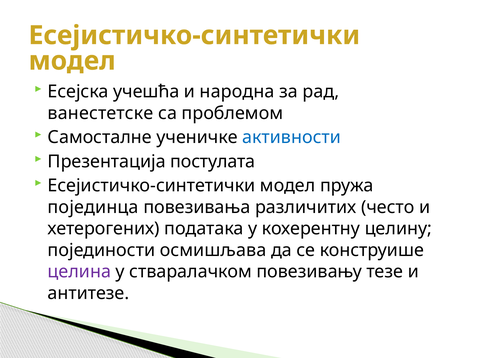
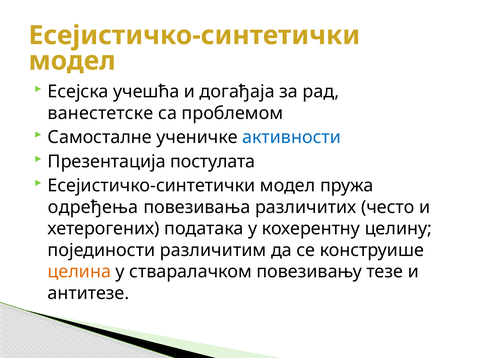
народна: народна -> догађаја
појединца: појединца -> одређења
осмишљава: осмишљава -> различитим
целина colour: purple -> orange
